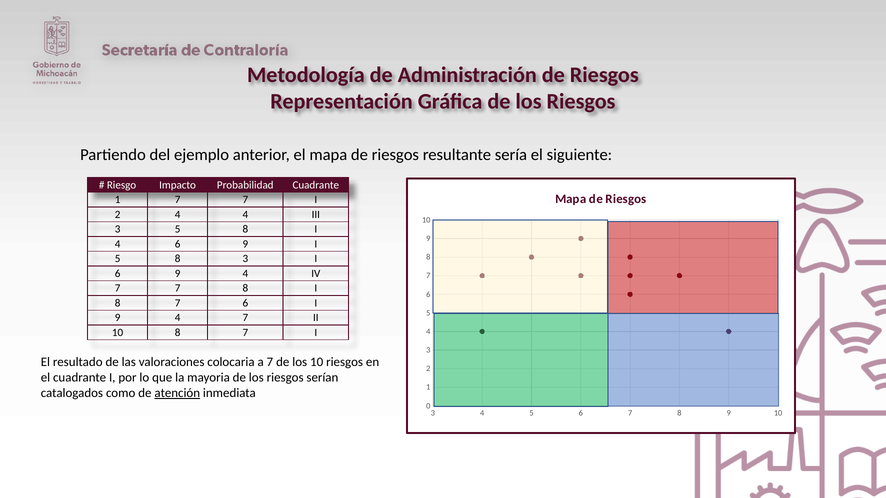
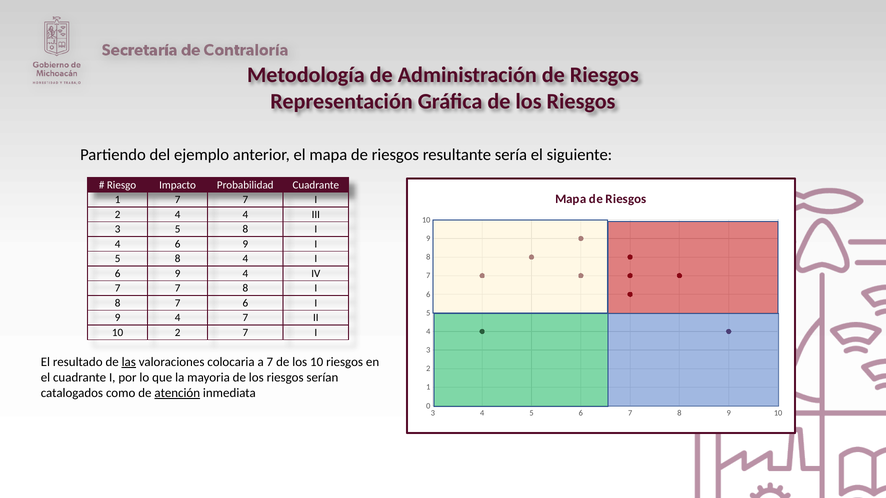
8 3: 3 -> 4
10 8: 8 -> 2
las underline: none -> present
